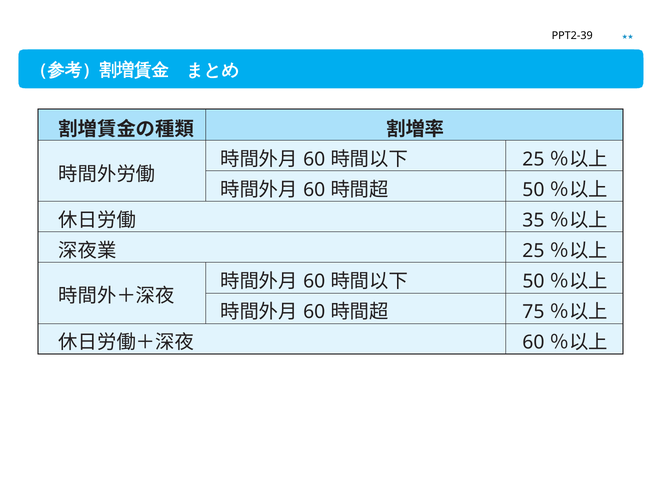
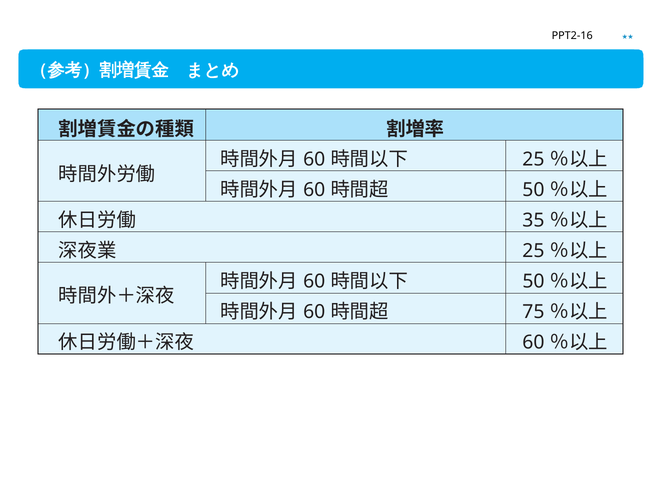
PPT2-39: PPT2-39 -> PPT2-16
